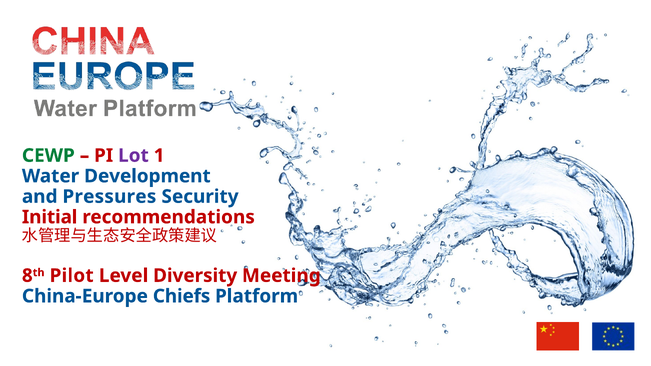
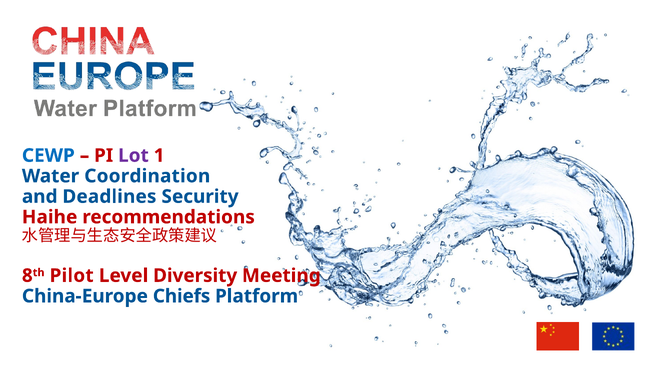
CEWP colour: green -> blue
Development: Development -> Coordination
Pressures: Pressures -> Deadlines
Initial: Initial -> Haihe
